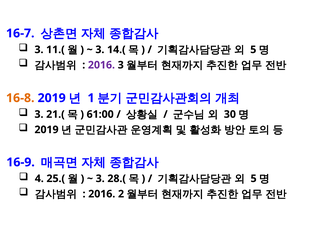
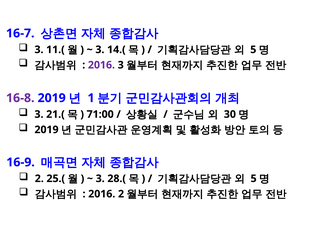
16-8 colour: orange -> purple
61:00: 61:00 -> 71:00
4 at (39, 179): 4 -> 2
